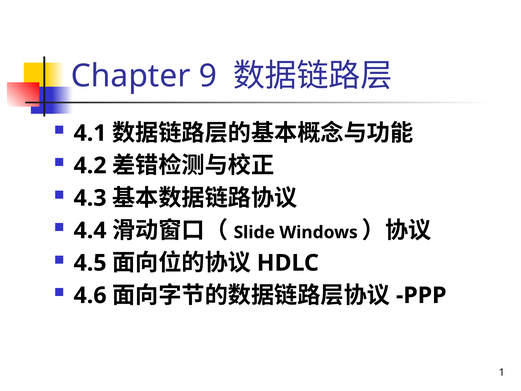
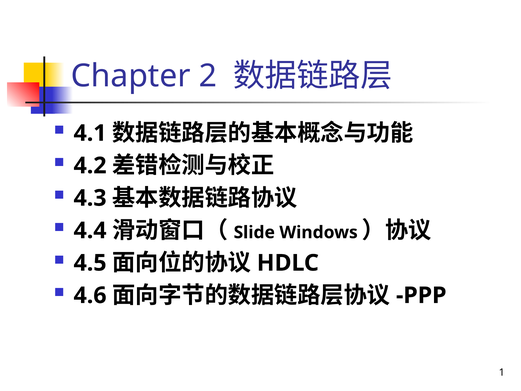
9: 9 -> 2
